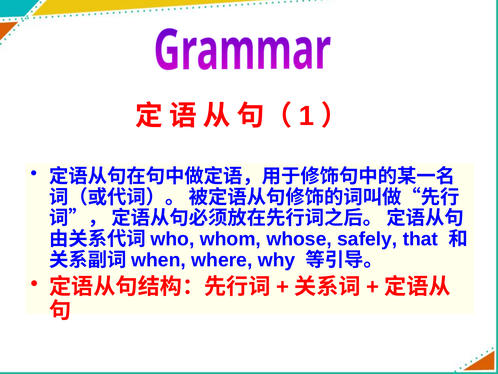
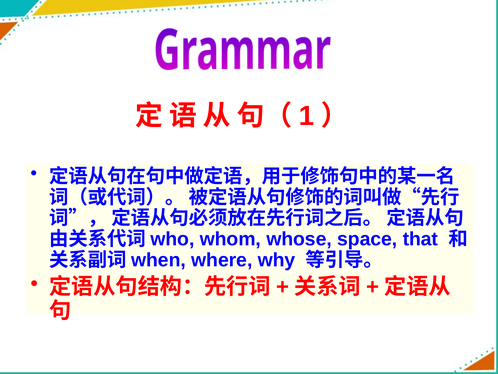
safely: safely -> space
